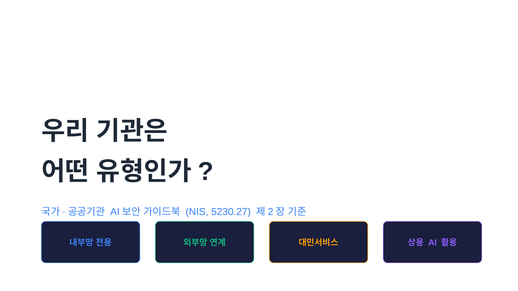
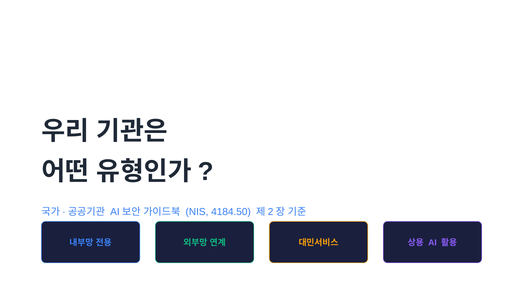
5230.27: 5230.27 -> 4184.50
